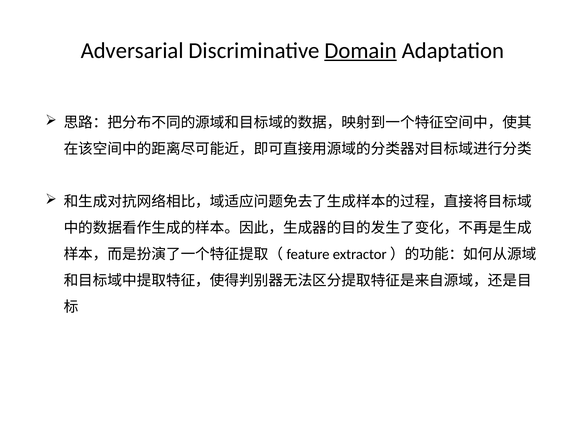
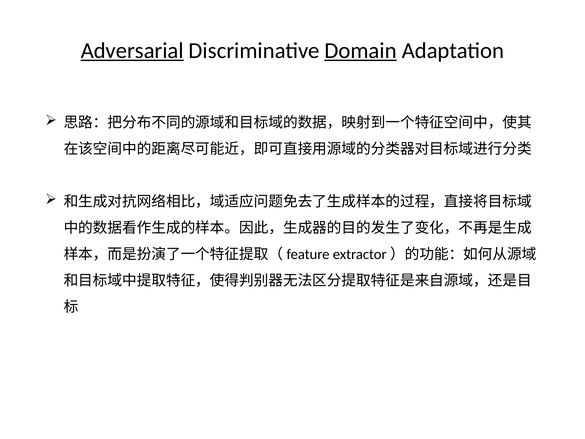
Adversarial underline: none -> present
